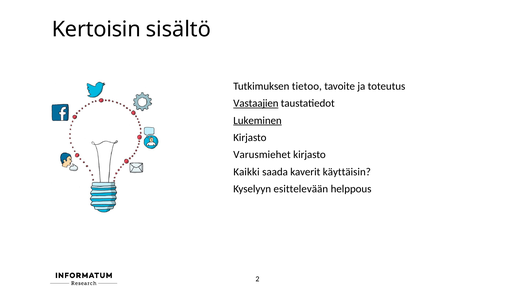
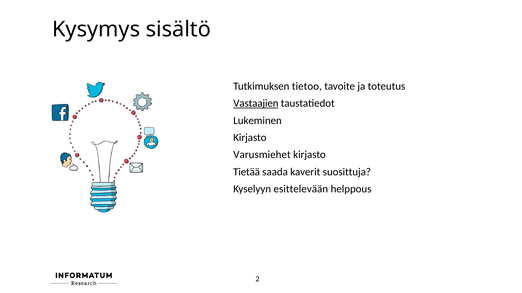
Kertoisin: Kertoisin -> Kysymys
Lukeminen underline: present -> none
Kaikki: Kaikki -> Tietää
käyttäisin: käyttäisin -> suosittuja
